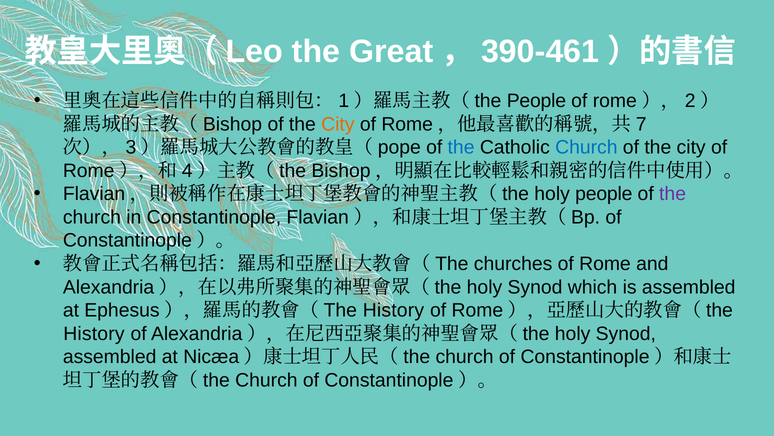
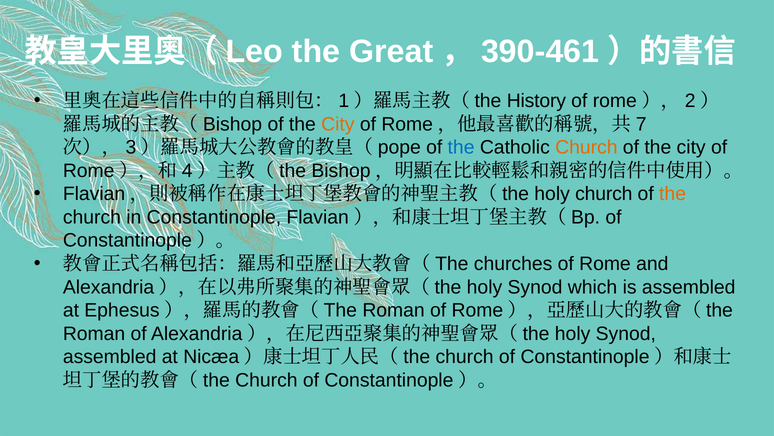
People at (536, 101): People -> History
Church at (586, 147) colour: blue -> orange
holy people: people -> church
the at (673, 194) colour: purple -> orange
History at (393, 310): History -> Roman
History at (94, 333): History -> Roman
